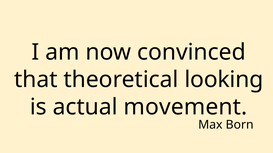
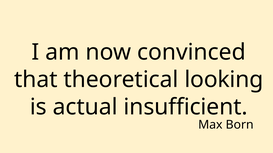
movement: movement -> insufficient
